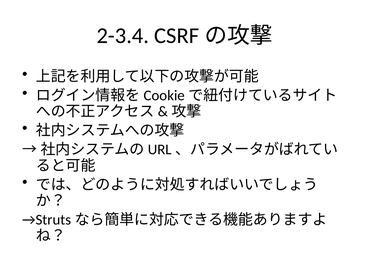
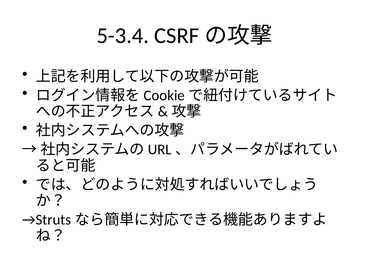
2-3.4: 2-3.4 -> 5-3.4
